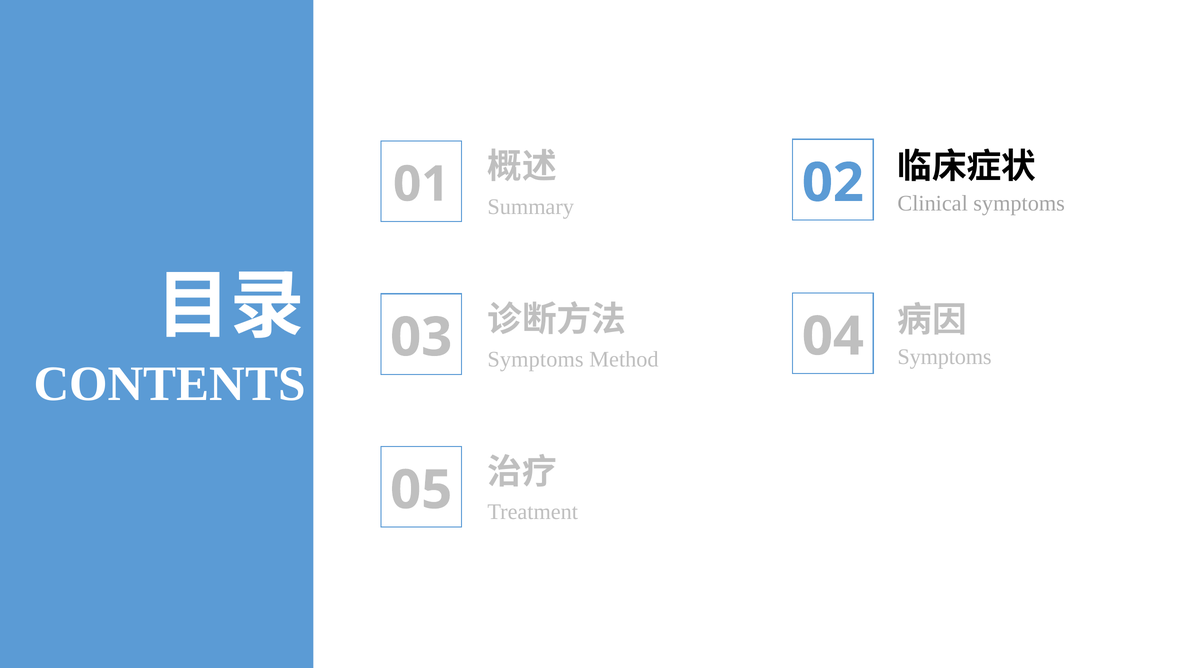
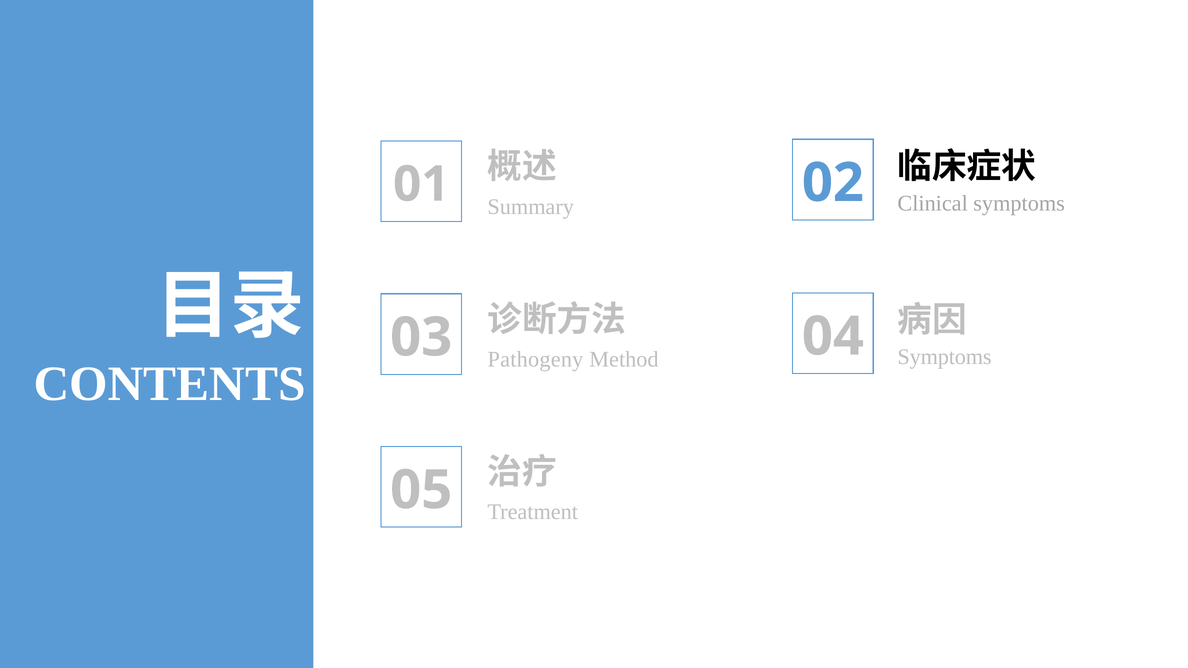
Symptoms at (536, 360): Symptoms -> Pathogeny
